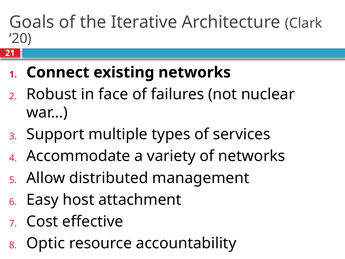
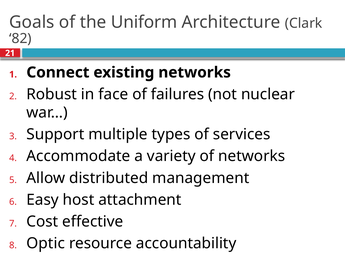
Iterative: Iterative -> Uniform
20: 20 -> 82
